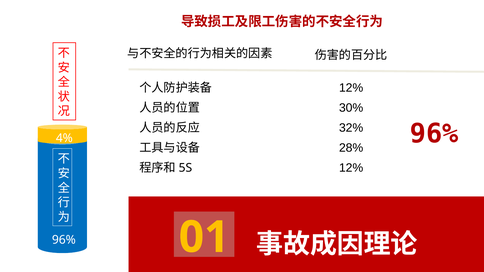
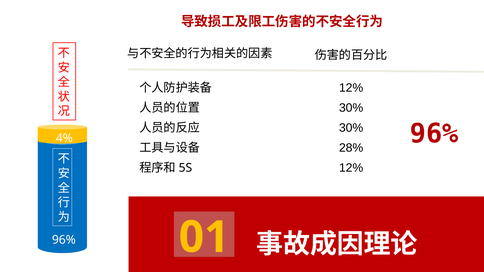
32% at (351, 128): 32% -> 30%
